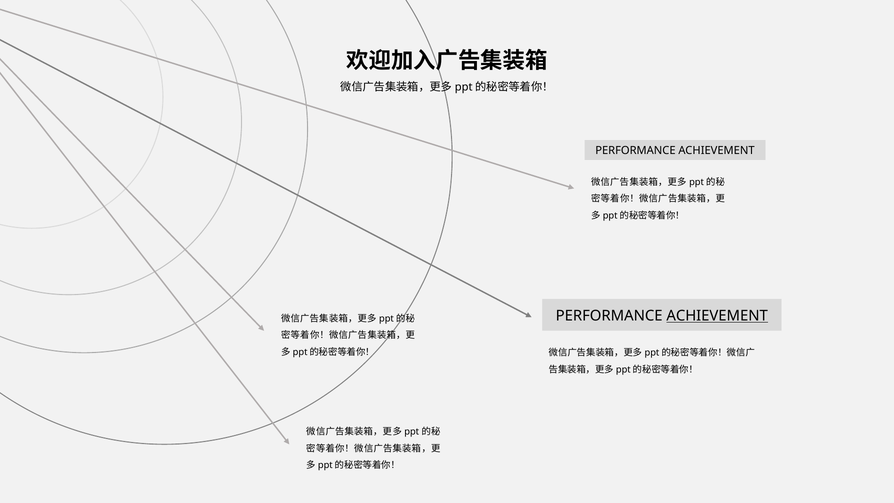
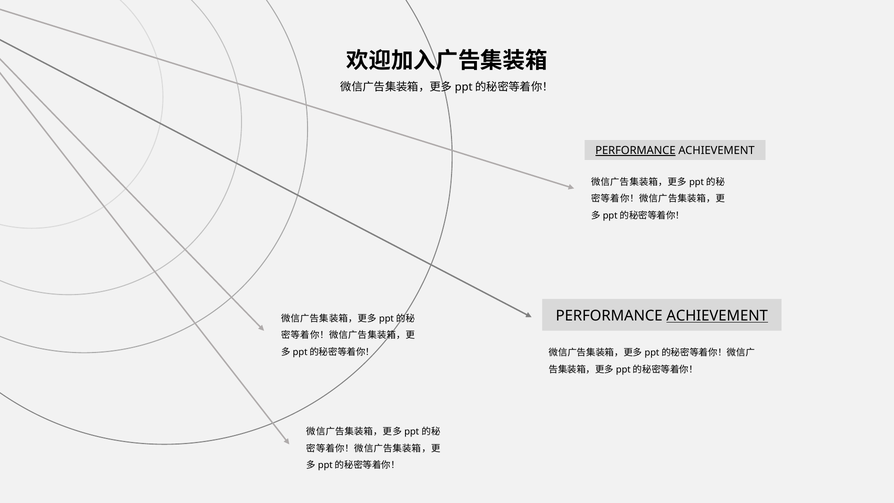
PERFORMANCE at (635, 151) underline: none -> present
